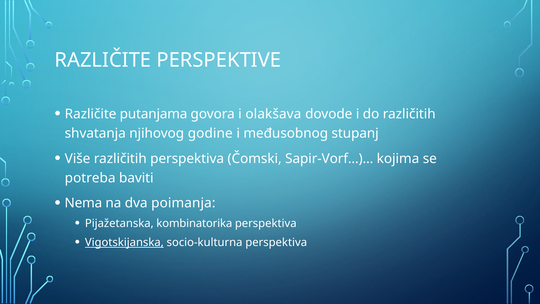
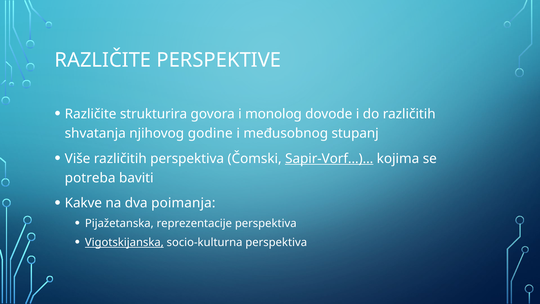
putanjama: putanjama -> strukturira
olakšava: olakšava -> monolog
Sapir-Vorf…)… underline: none -> present
Nema: Nema -> Kakve
kombinatorika: kombinatorika -> reprezentacije
